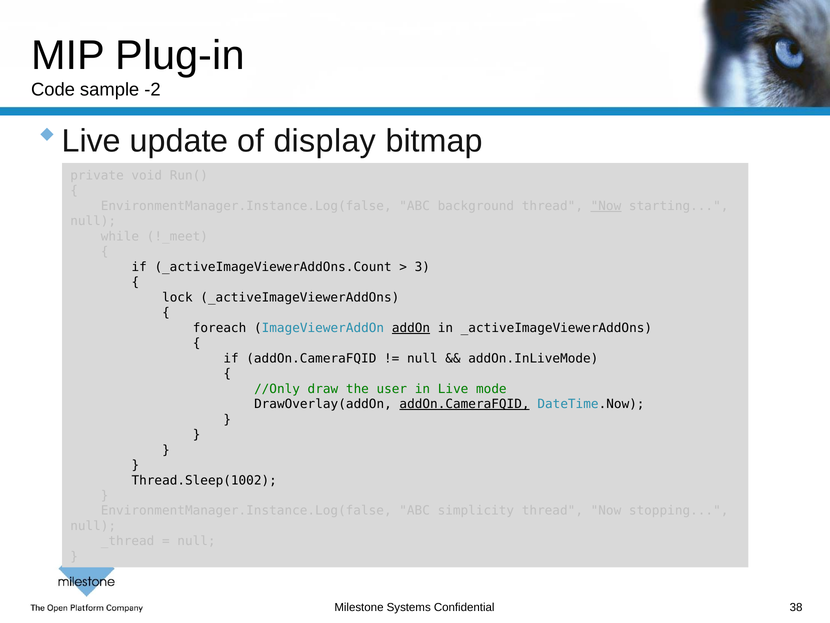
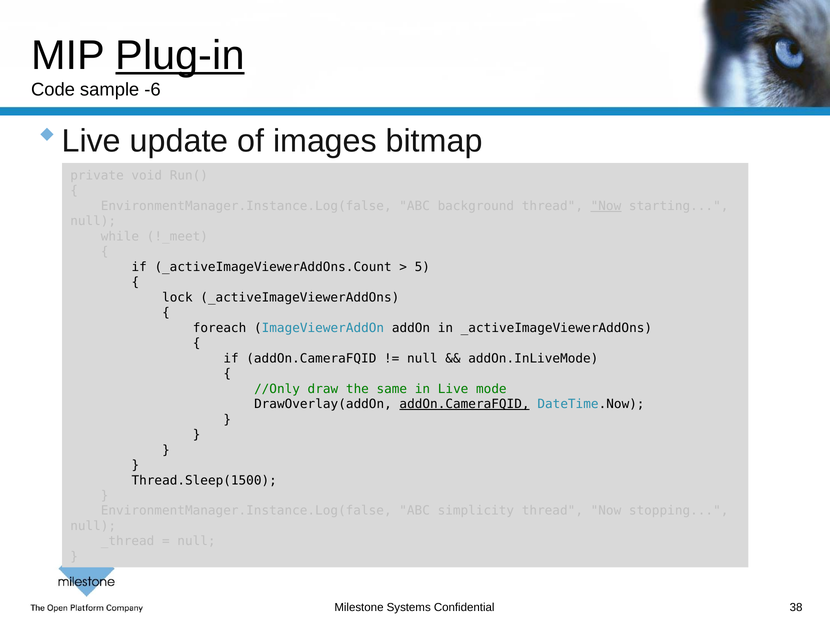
Plug-in underline: none -> present
-2: -2 -> -6
display: display -> images
3: 3 -> 5
addOn underline: present -> none
user: user -> same
Thread.Sleep(1002: Thread.Sleep(1002 -> Thread.Sleep(1500
